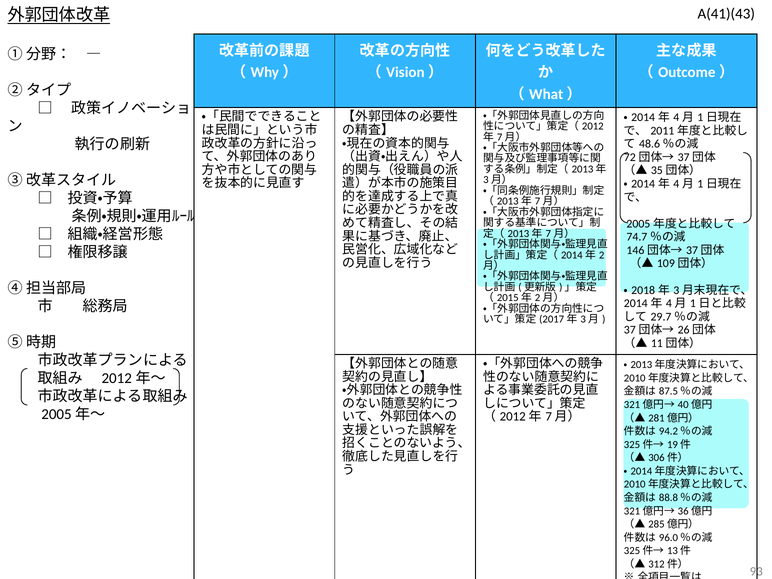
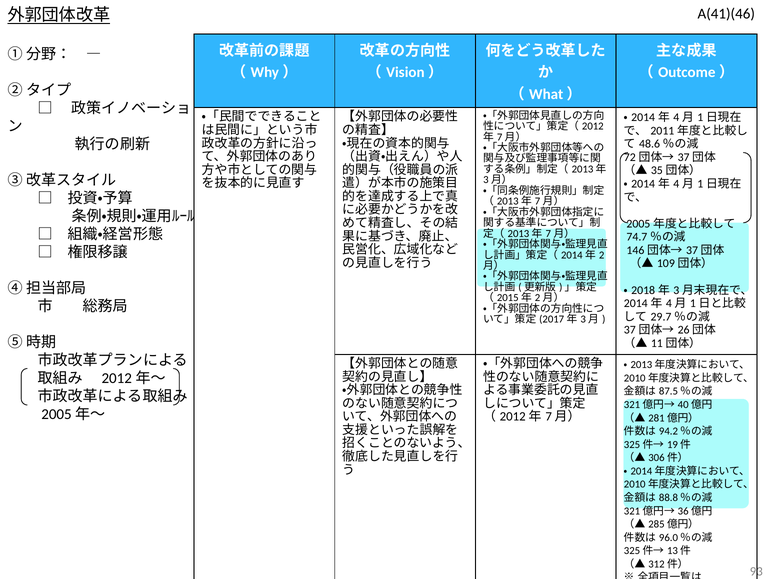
A(41)(43: A(41)(43 -> A(41)(46
